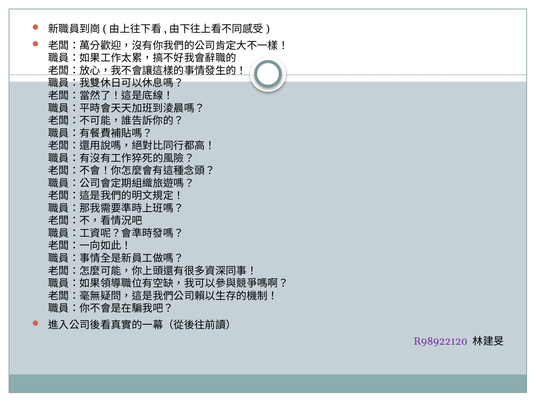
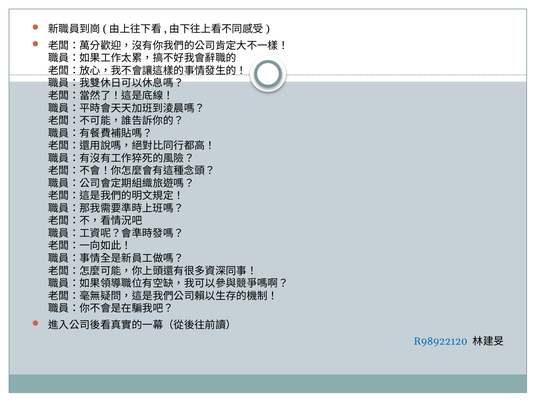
R98922120 colour: purple -> blue
